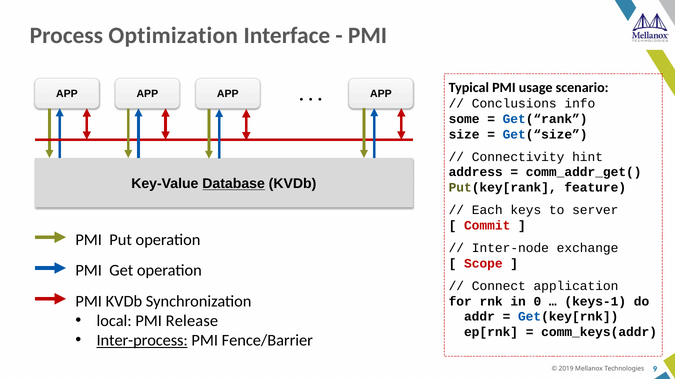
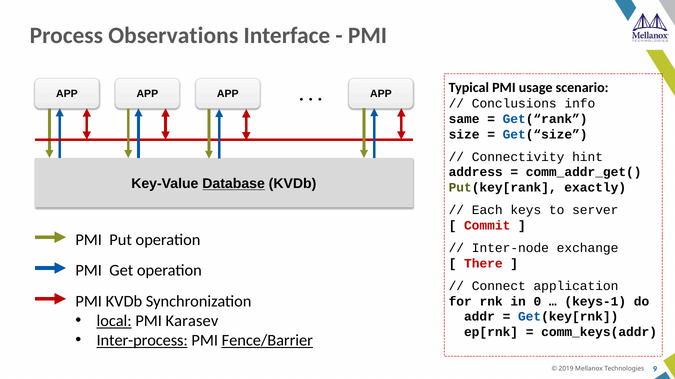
Optimization: Optimization -> Observations
some: some -> same
feature: feature -> exactly
Scope: Scope -> There
local underline: none -> present
Release: Release -> Karasev
Fence/Barrier underline: none -> present
